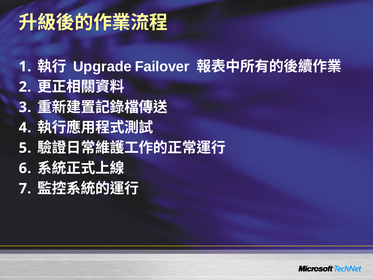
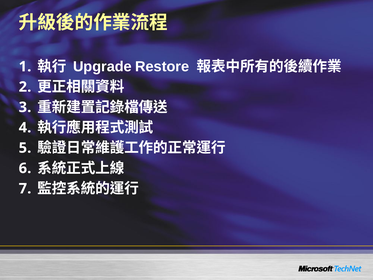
Failover: Failover -> Restore
